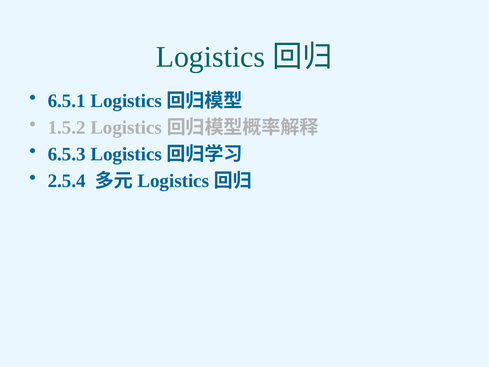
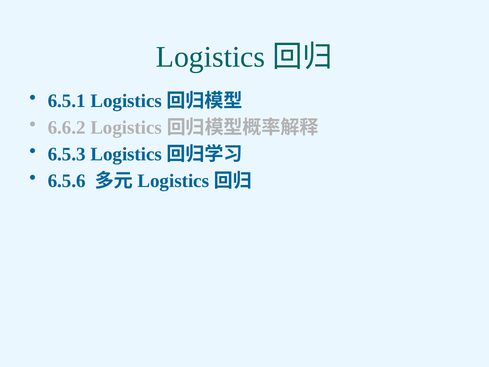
1.5.2: 1.5.2 -> 6.6.2
2.5.4: 2.5.4 -> 6.5.6
